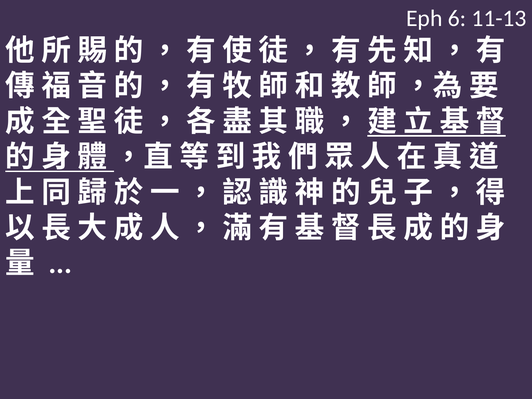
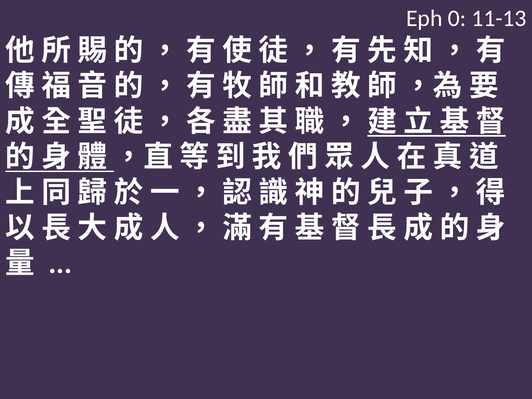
6: 6 -> 0
